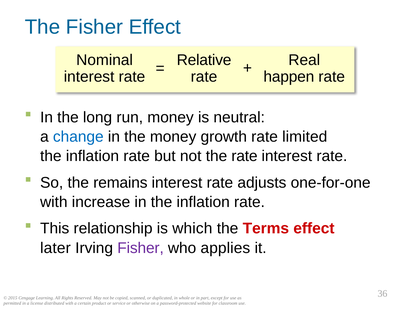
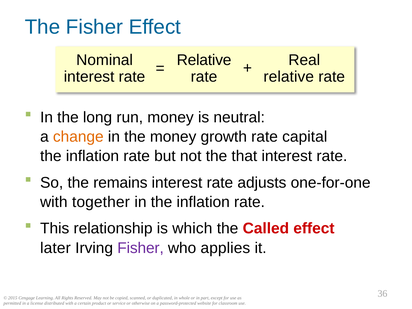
happen at (289, 77): happen -> relative
change colour: blue -> orange
limited: limited -> capital
the rate: rate -> that
increase: increase -> together
Terms: Terms -> Called
